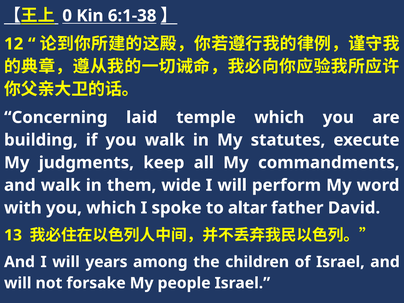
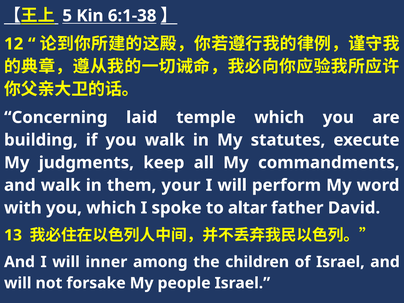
0: 0 -> 5
wide: wide -> your
years: years -> inner
